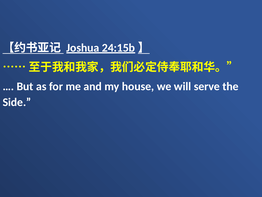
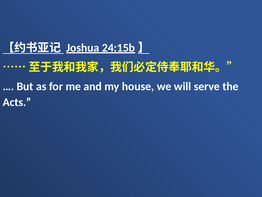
Side: Side -> Acts
